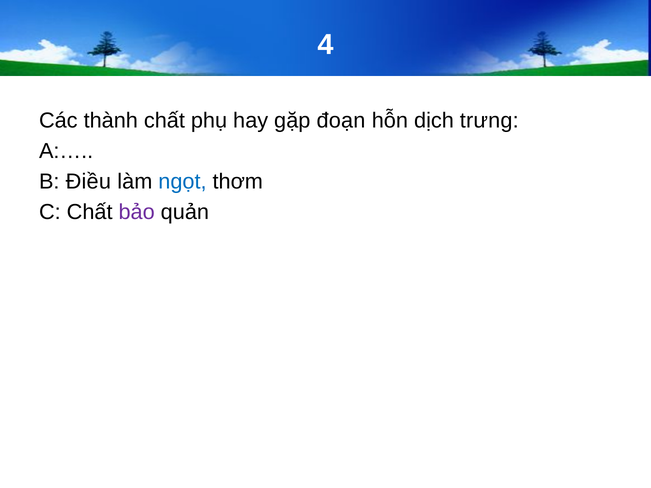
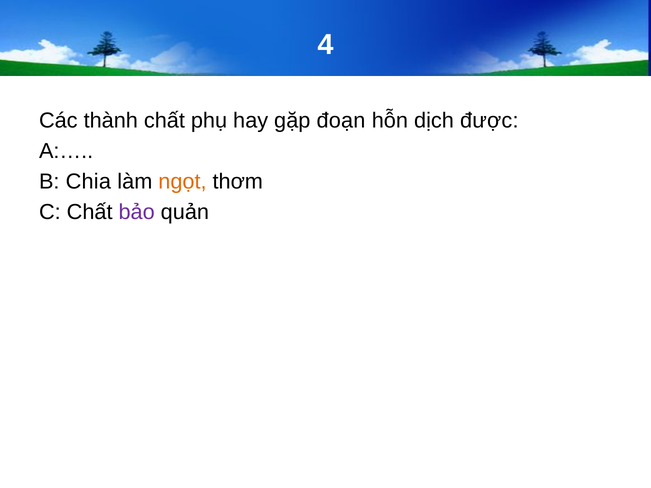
trưng: trưng -> được
Điều: Điều -> Chia
ngọt colour: blue -> orange
